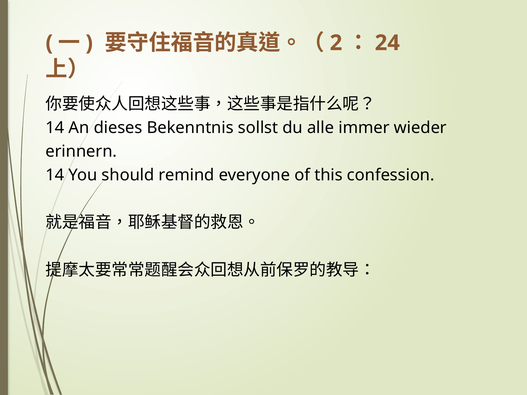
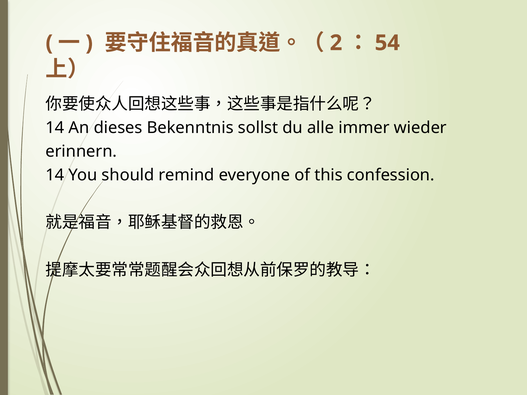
24: 24 -> 54
